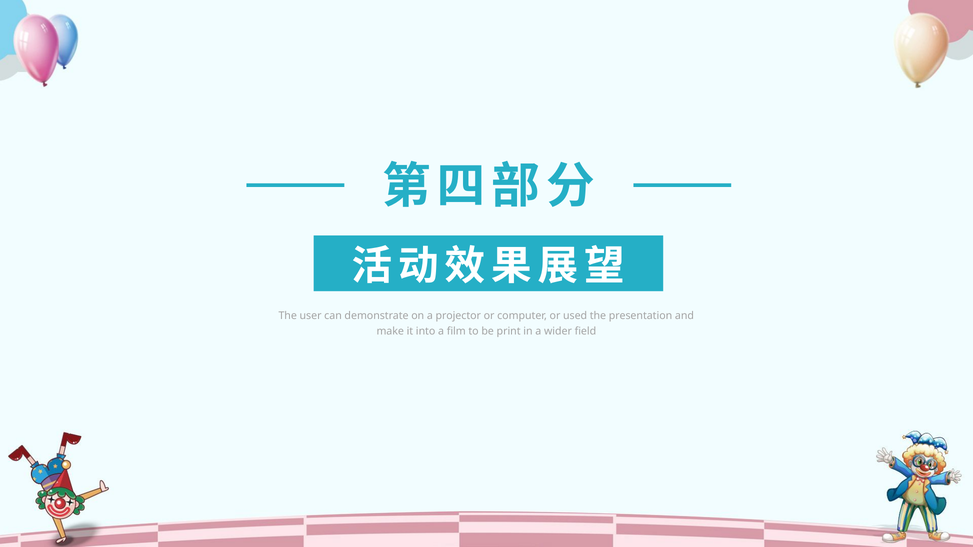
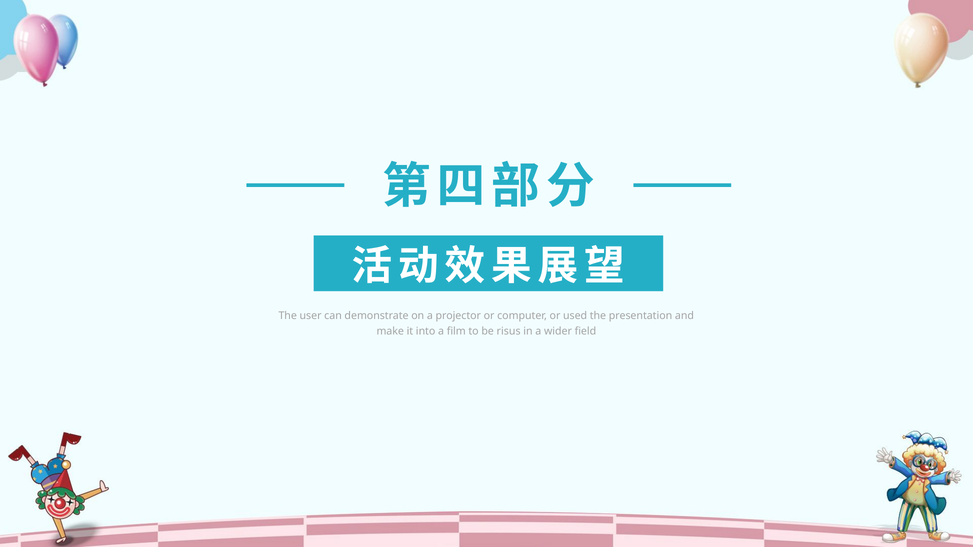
print: print -> risus
